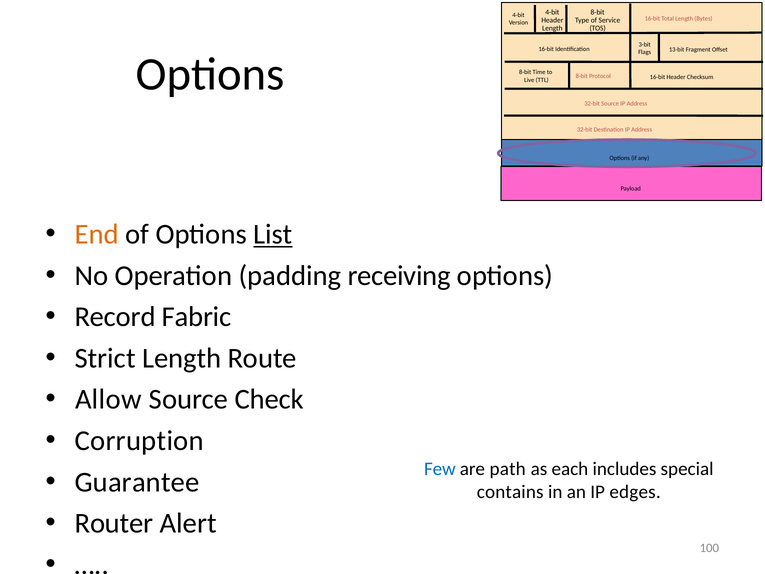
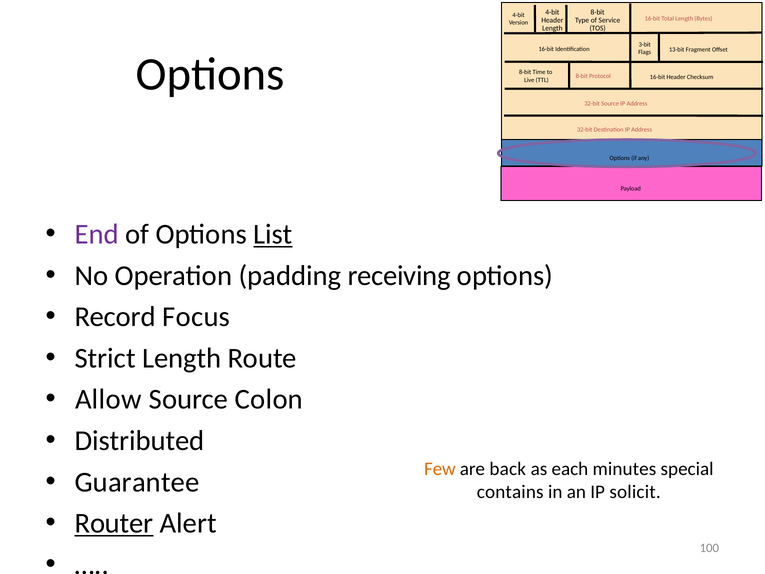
End colour: orange -> purple
Fabric: Fabric -> Focus
Check: Check -> Colon
Corruption: Corruption -> Distributed
Few colour: blue -> orange
path: path -> back
includes: includes -> minutes
edges: edges -> solicit
Router underline: none -> present
